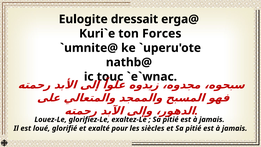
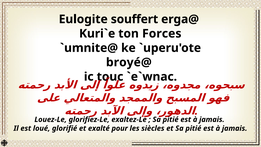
dressait: dressait -> souffert
nathb@: nathb@ -> broyé@
